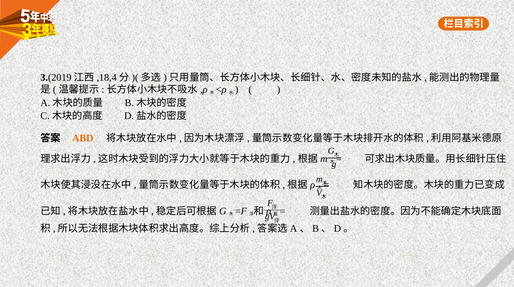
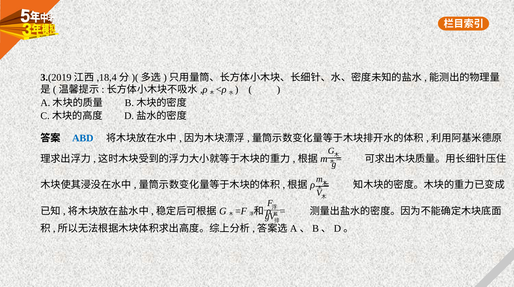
ABD colour: orange -> blue
